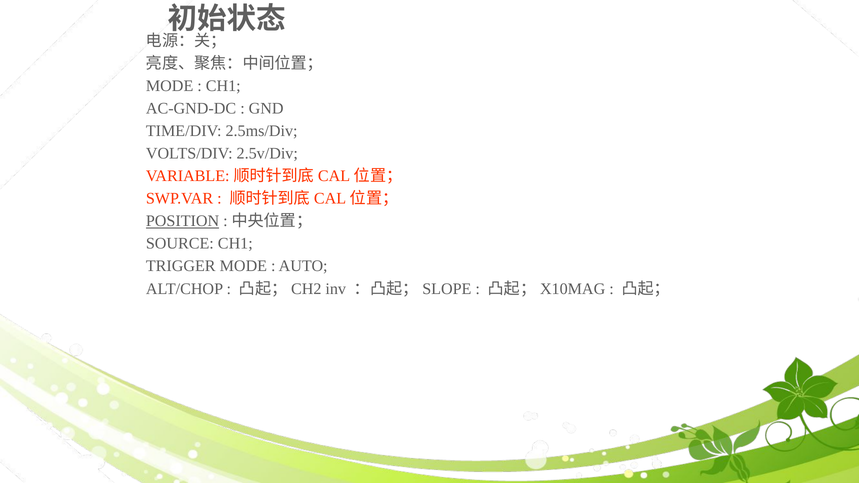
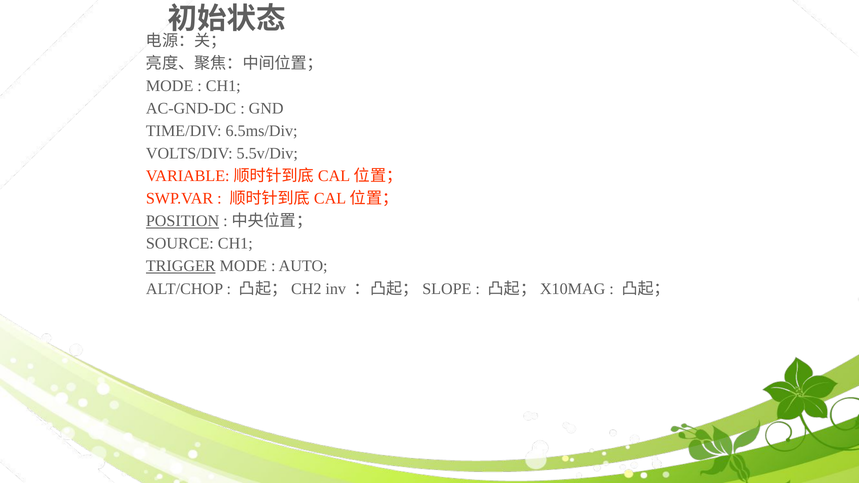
2.5ms/Div: 2.5ms/Div -> 6.5ms/Div
2.5v/Div: 2.5v/Div -> 5.5v/Div
TRIGGER underline: none -> present
